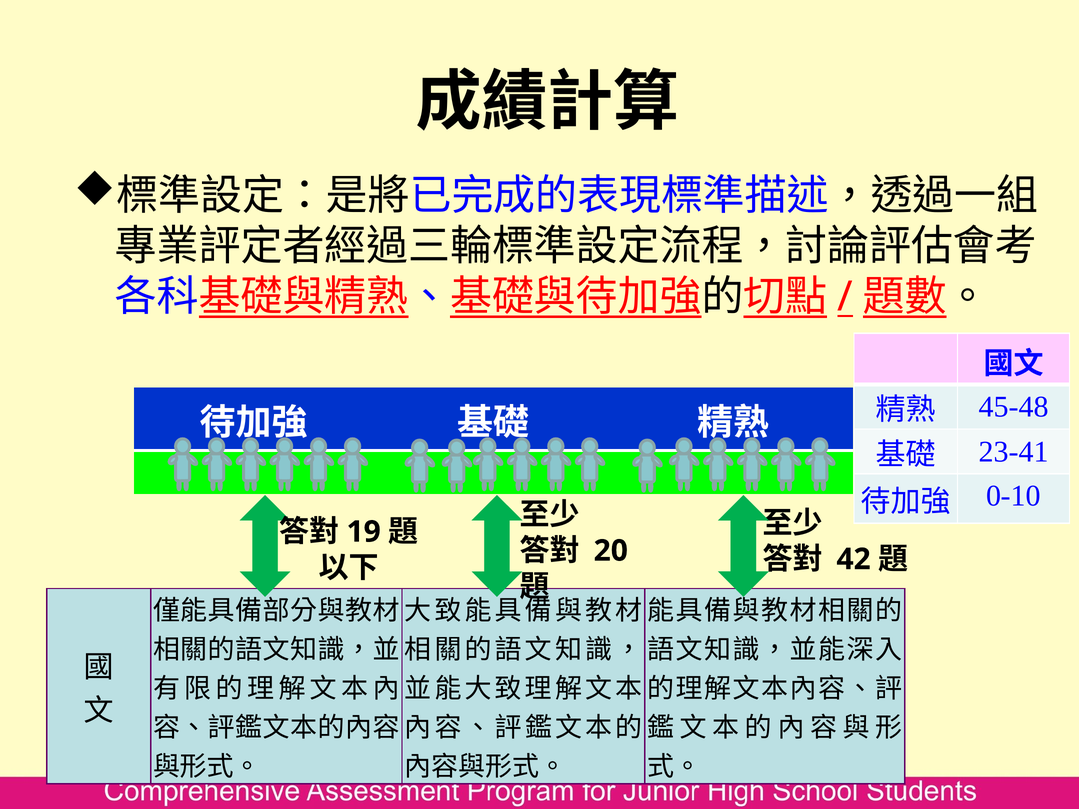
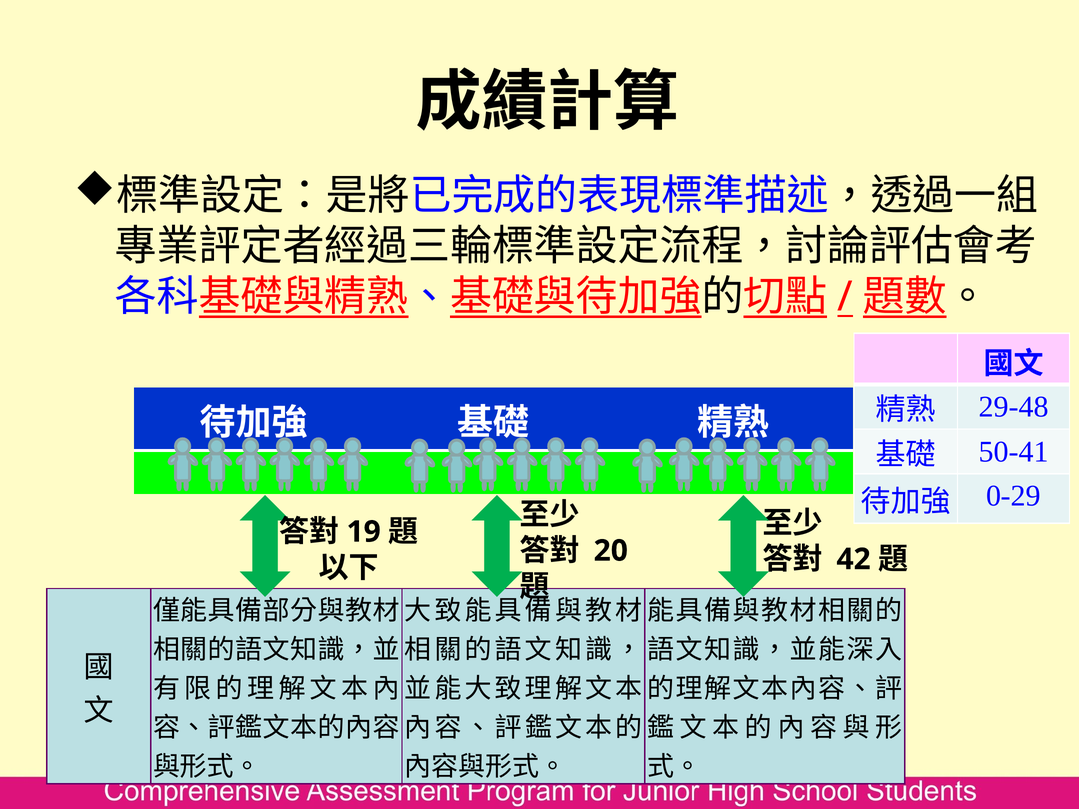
45-48: 45-48 -> 29-48
23-41: 23-41 -> 50-41
0-10: 0-10 -> 0-29
